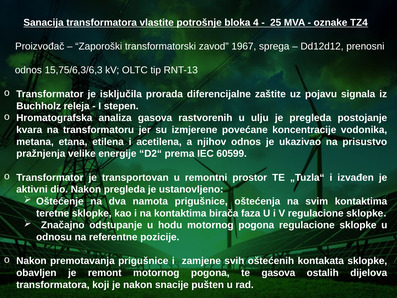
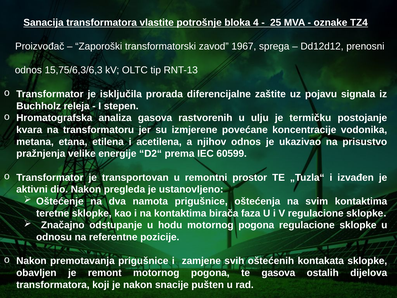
je pregleda: pregleda -> termičku
